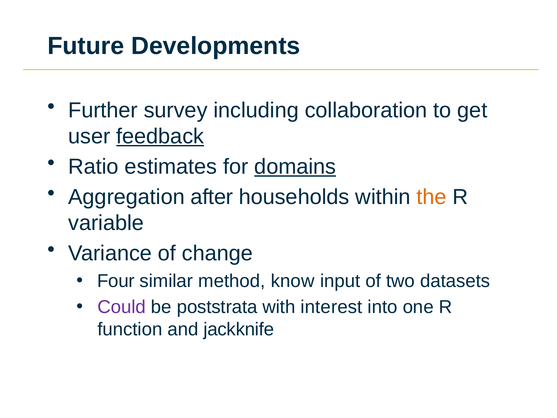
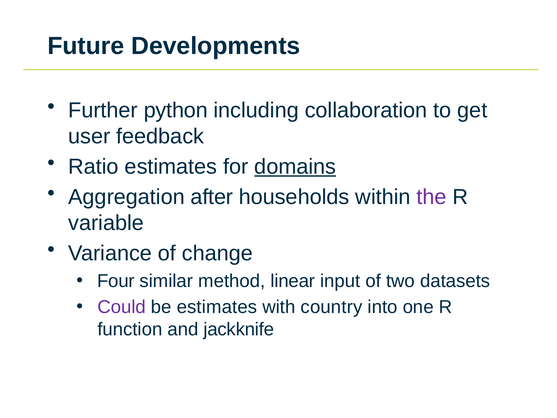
survey: survey -> python
feedback underline: present -> none
the colour: orange -> purple
know: know -> linear
be poststrata: poststrata -> estimates
interest: interest -> country
